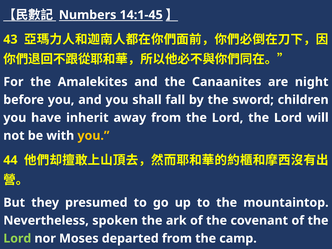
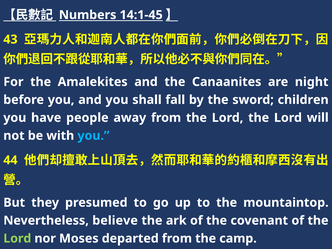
inherit: inherit -> people
you at (93, 136) colour: yellow -> light blue
spoken: spoken -> believe
